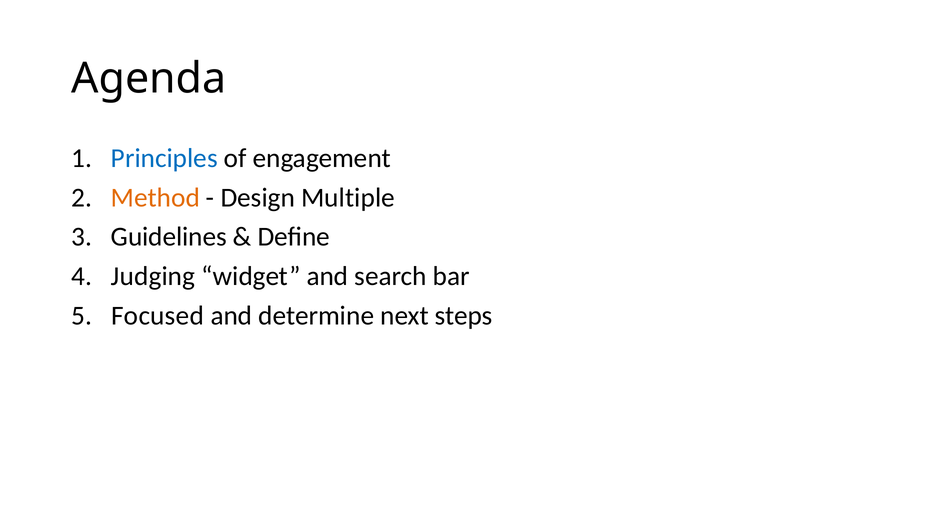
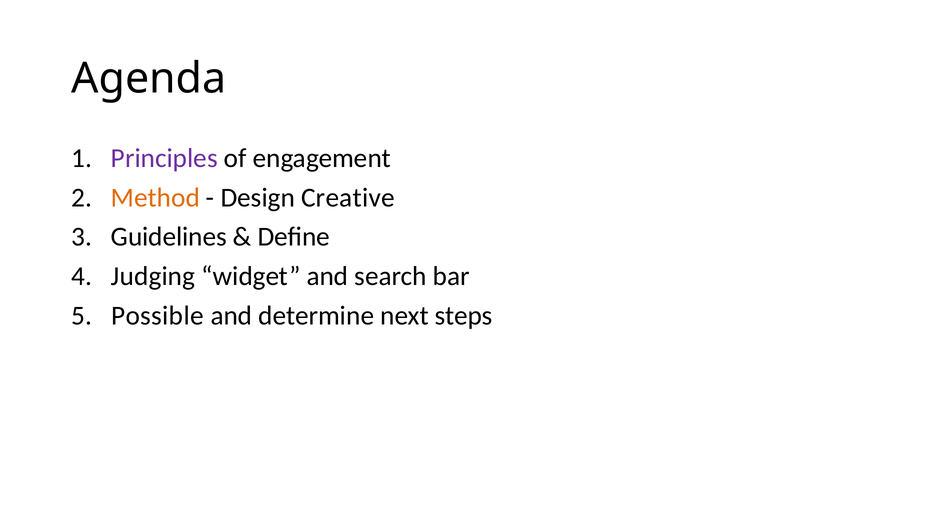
Principles colour: blue -> purple
Multiple: Multiple -> Creative
Focused: Focused -> Possible
